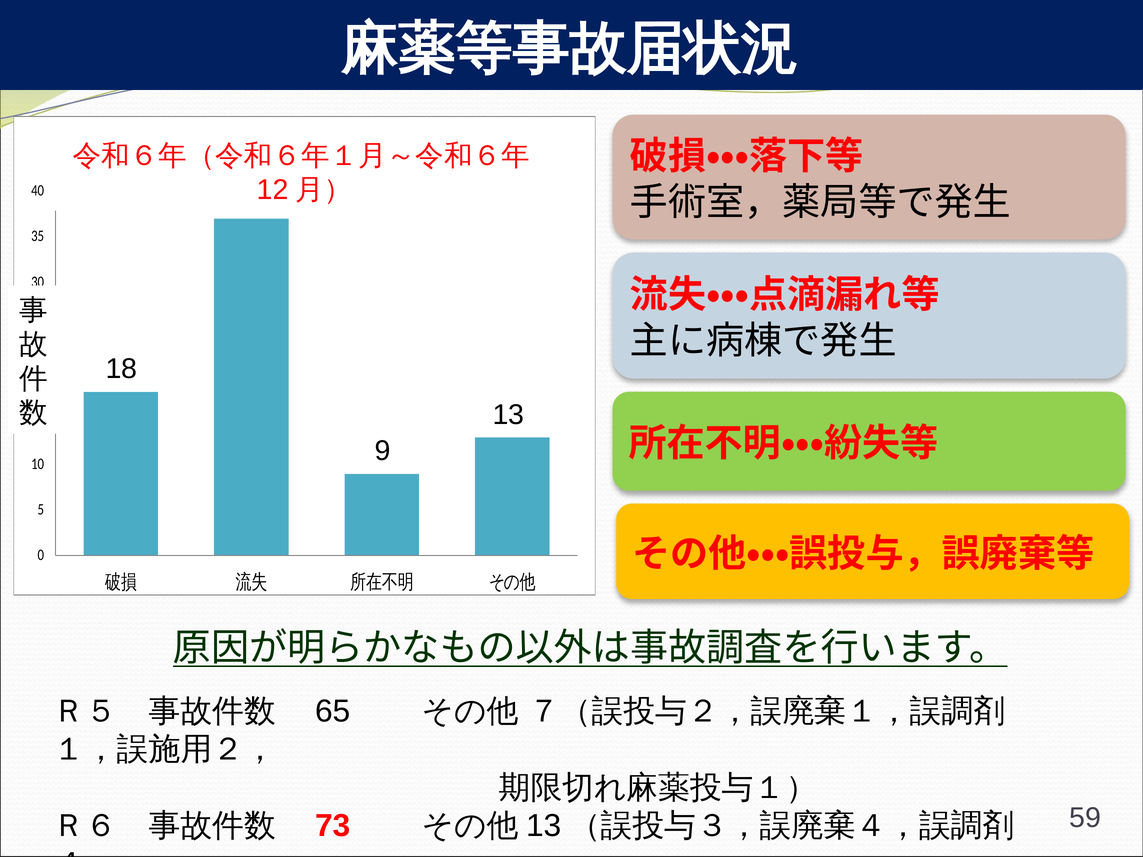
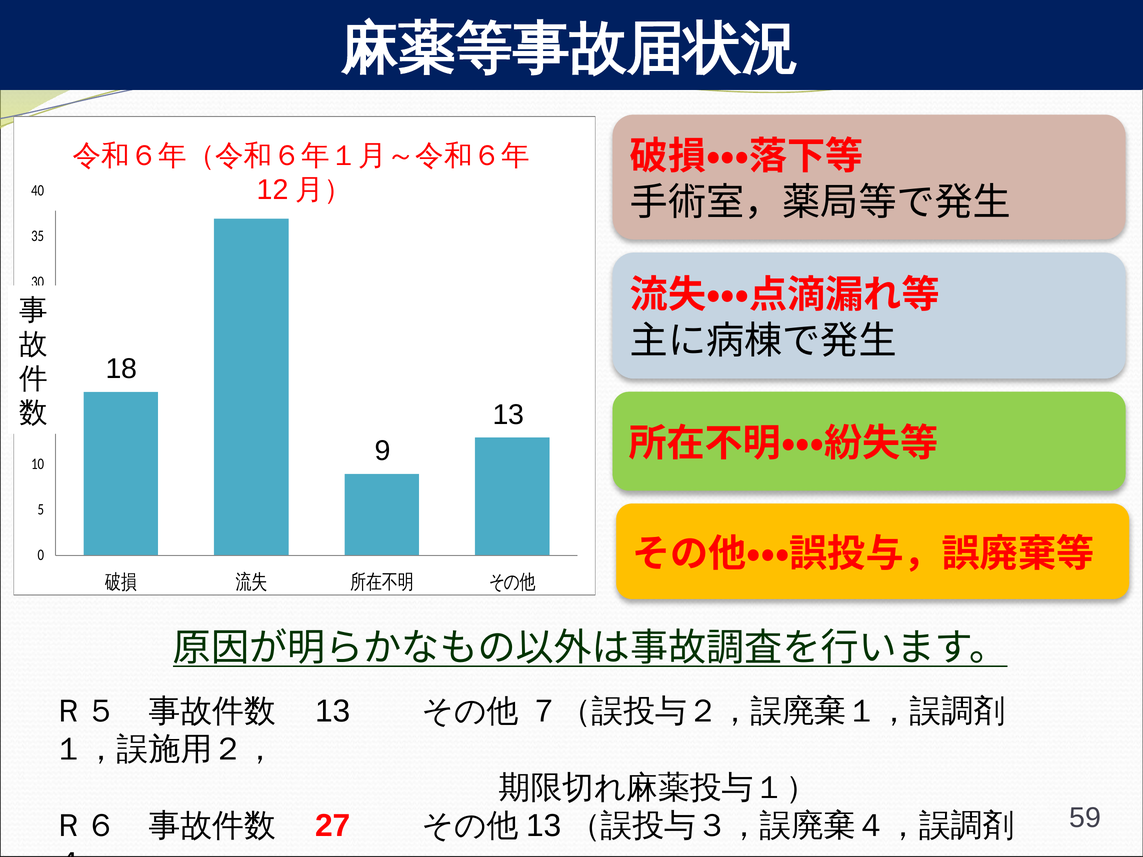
65 at (333, 712): 65 -> 13
73: 73 -> 27
